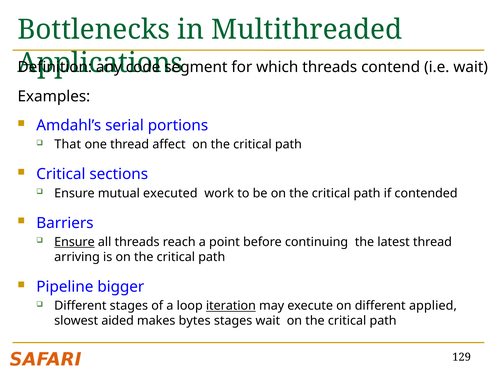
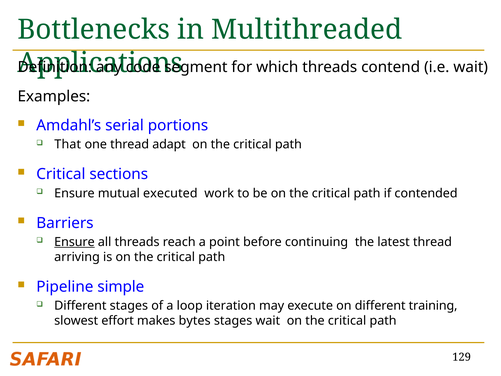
affect: affect -> adapt
bigger: bigger -> simple
iteration underline: present -> none
applied: applied -> training
aided: aided -> effort
